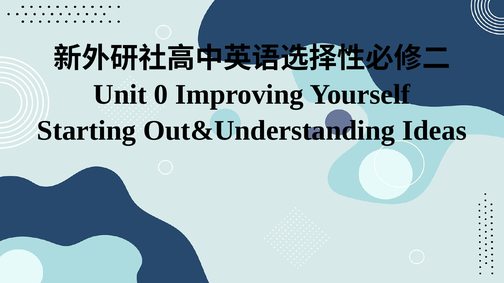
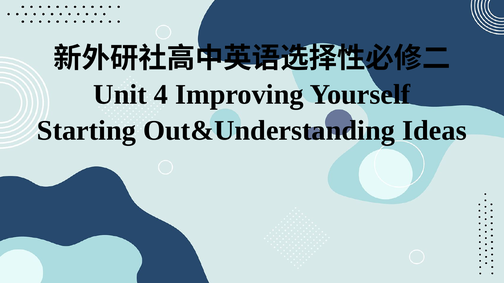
0: 0 -> 4
